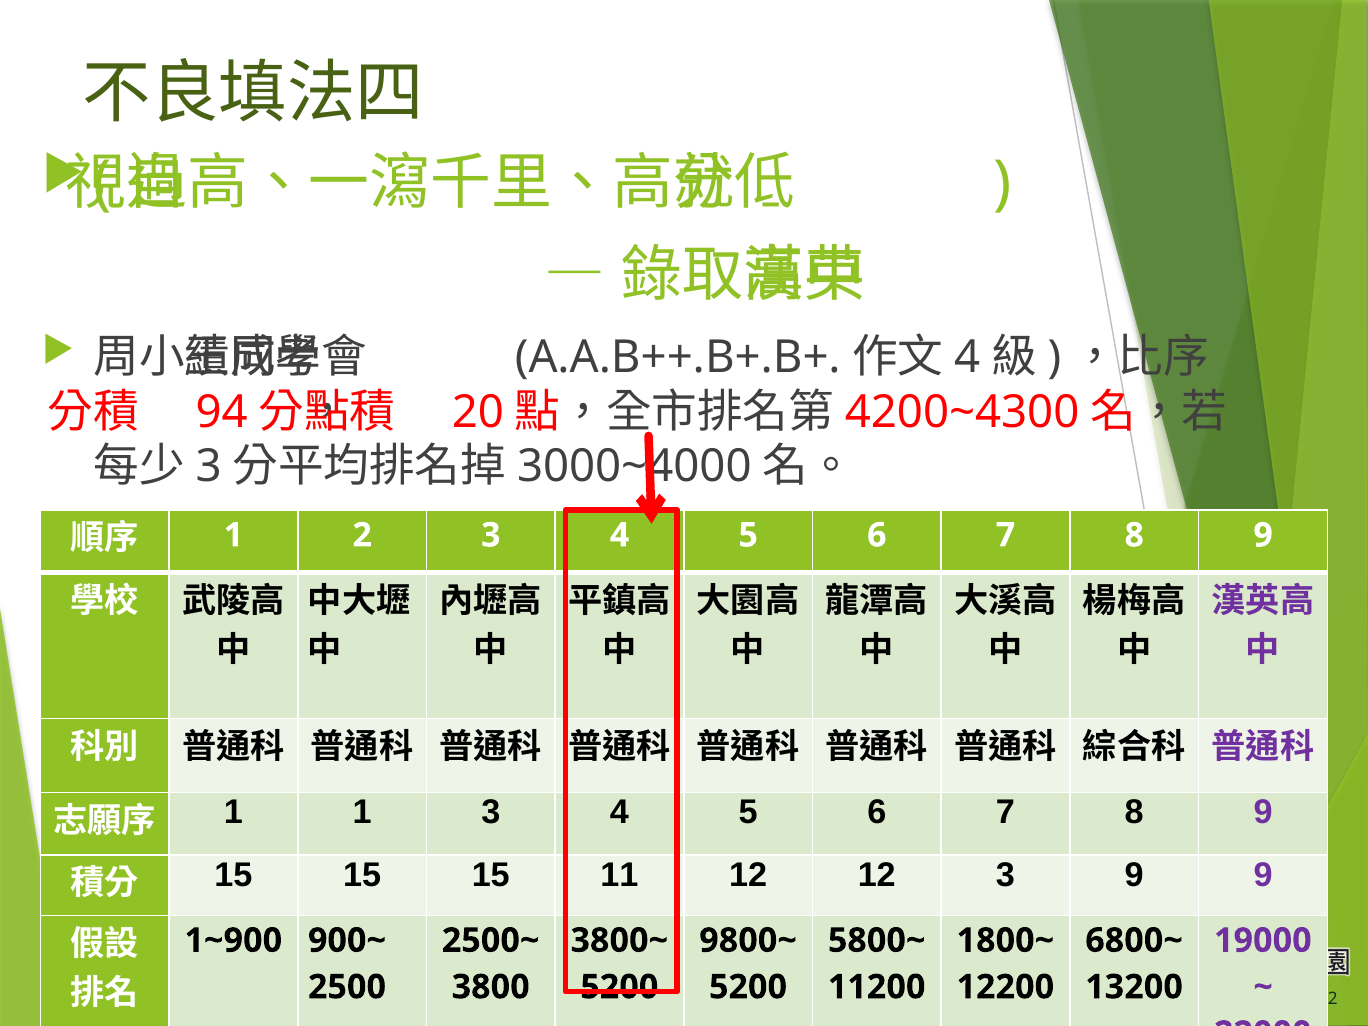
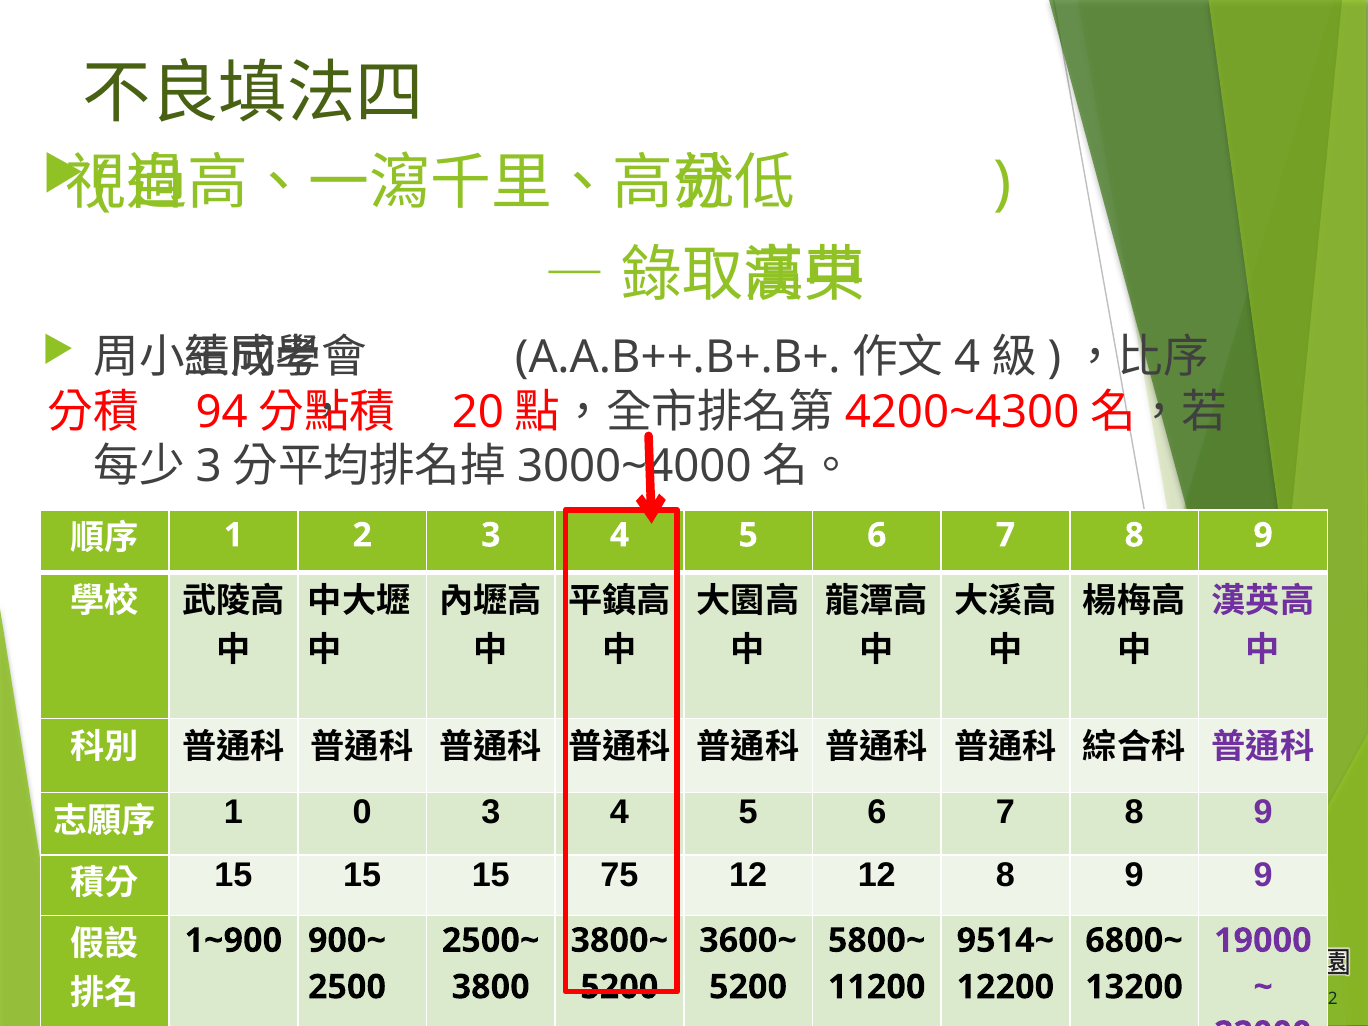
1 1: 1 -> 0
11: 11 -> 75
12 3: 3 -> 8
9800~: 9800~ -> 3600~
1800~: 1800~ -> 9514~
